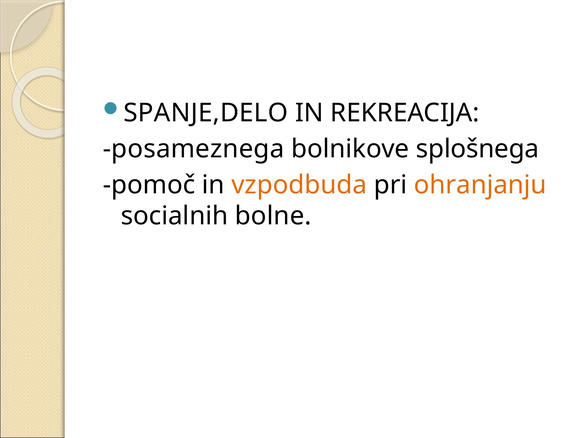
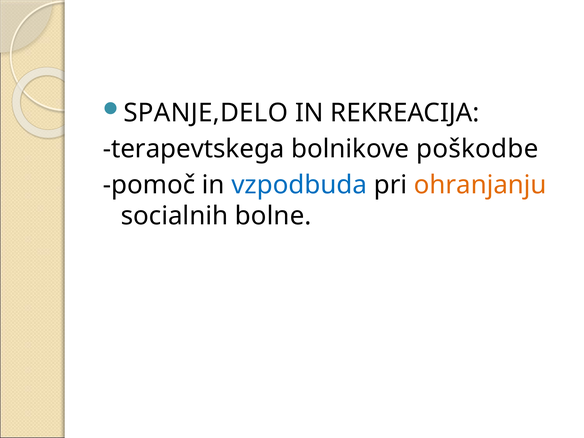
posameznega: posameznega -> terapevtskega
splošnega: splošnega -> poškodbe
vzpodbuda colour: orange -> blue
